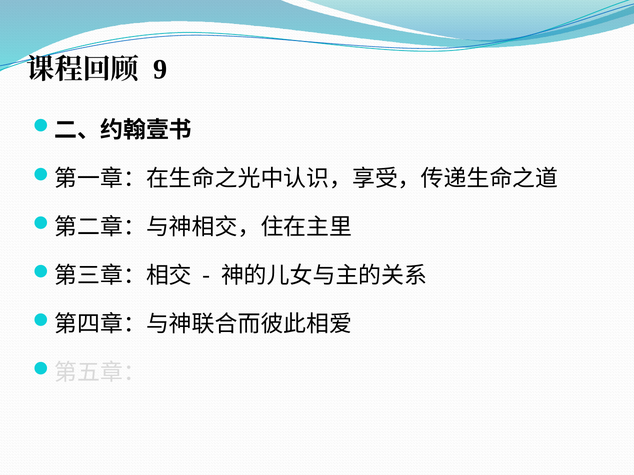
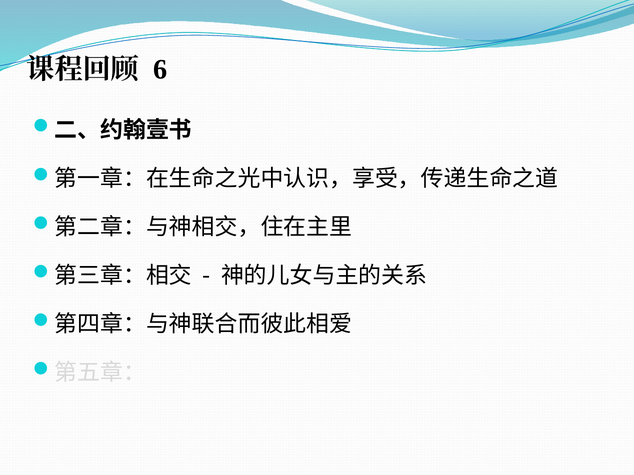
9: 9 -> 6
